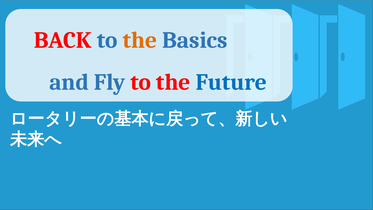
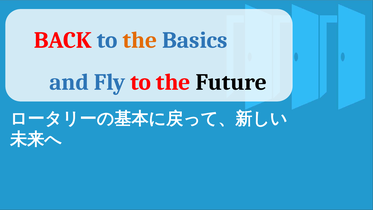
Future colour: blue -> black
